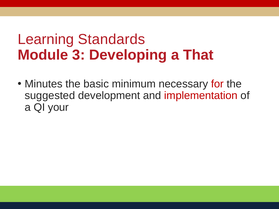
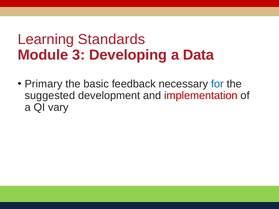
That: That -> Data
Minutes: Minutes -> Primary
minimum: minimum -> feedback
for colour: red -> blue
your: your -> vary
